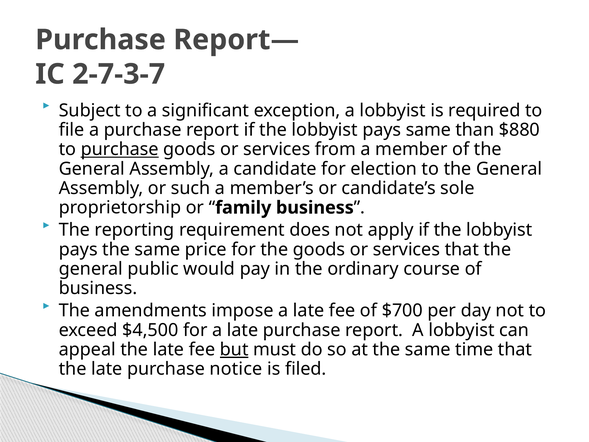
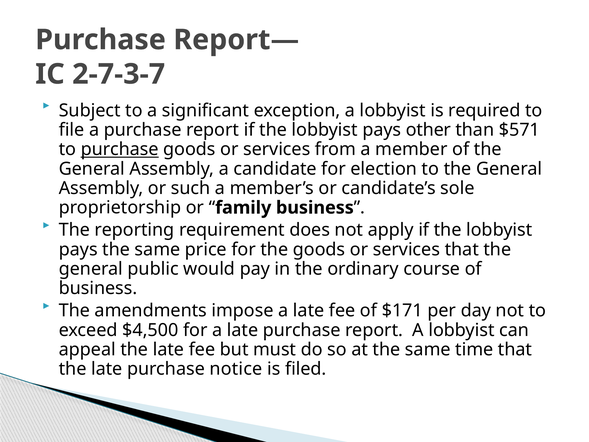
pays same: same -> other
$880: $880 -> $571
$700: $700 -> $171
but underline: present -> none
